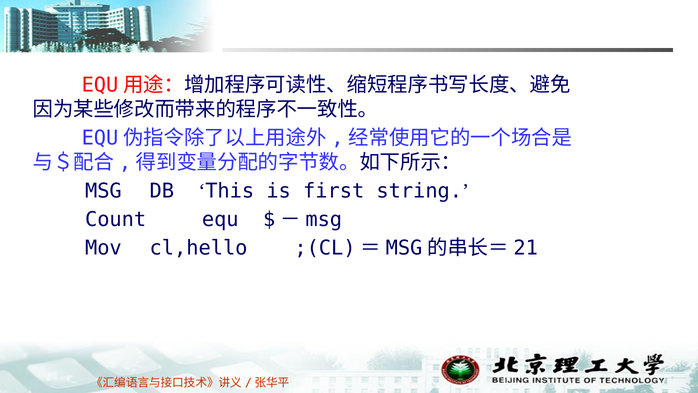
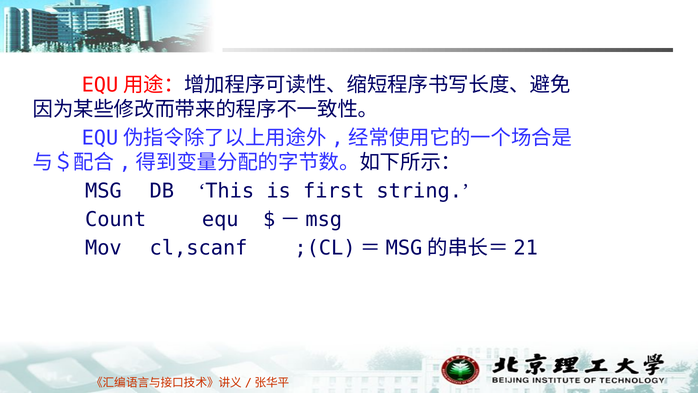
cl,hello: cl,hello -> cl,scanf
